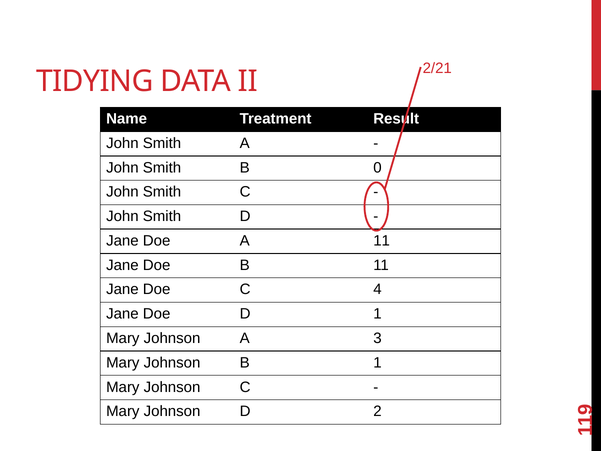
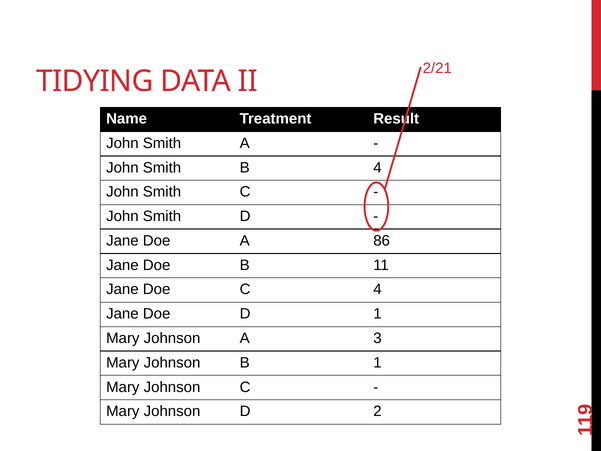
B 0: 0 -> 4
A 11: 11 -> 86
